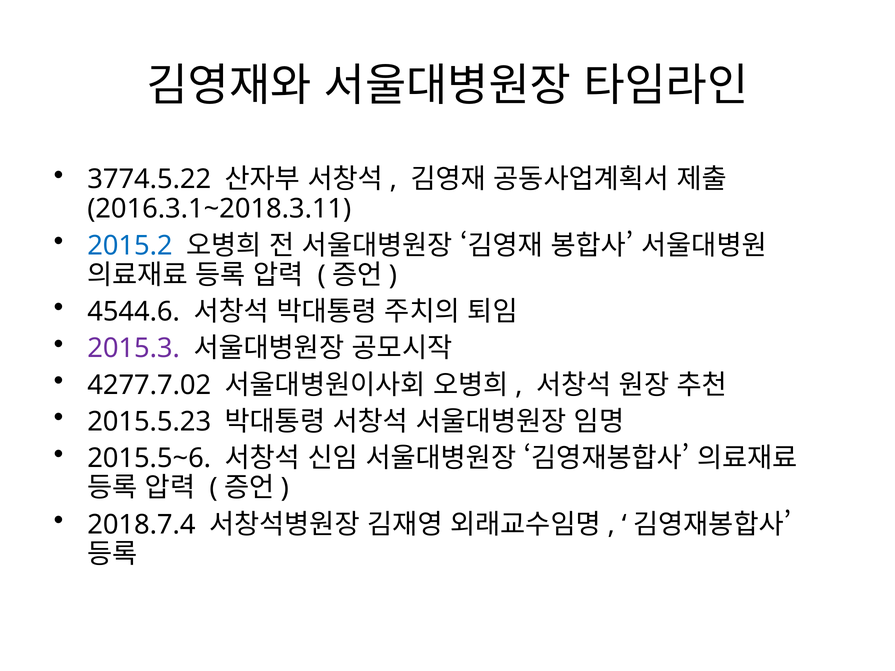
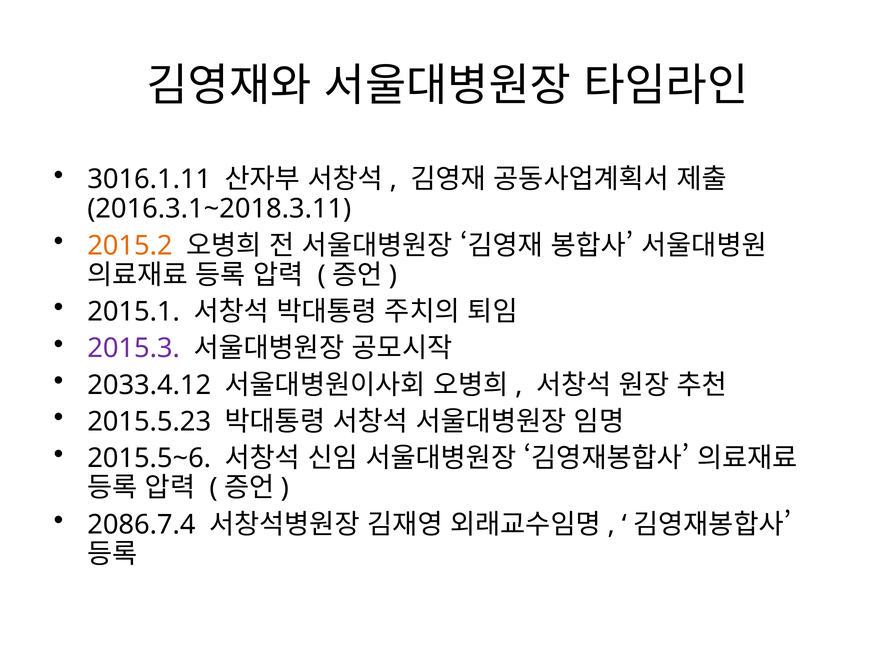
3774.5.22: 3774.5.22 -> 3016.1.11
2015.2 colour: blue -> orange
4544.6: 4544.6 -> 2015.1
4277.7.02: 4277.7.02 -> 2033.4.12
2018.7.4: 2018.7.4 -> 2086.7.4
